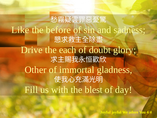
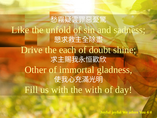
before: before -> unfold
glory: glory -> shine
the blest: blest -> with
